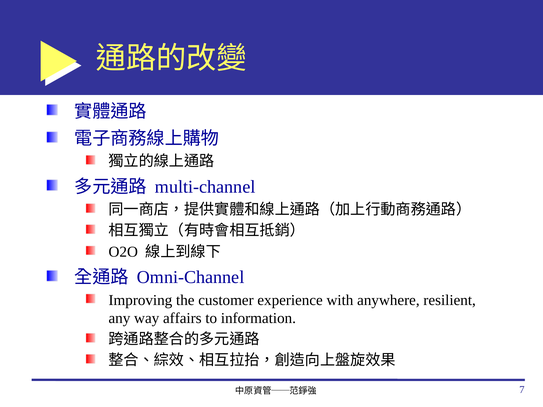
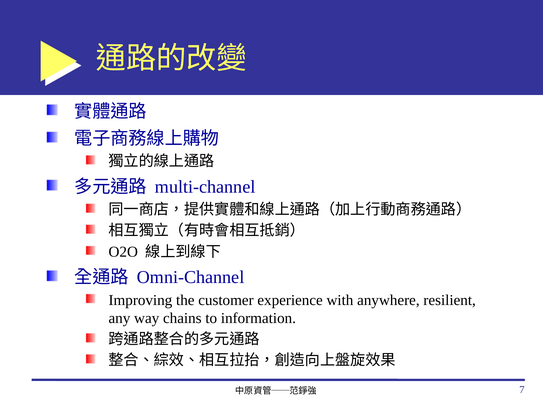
affairs: affairs -> chains
